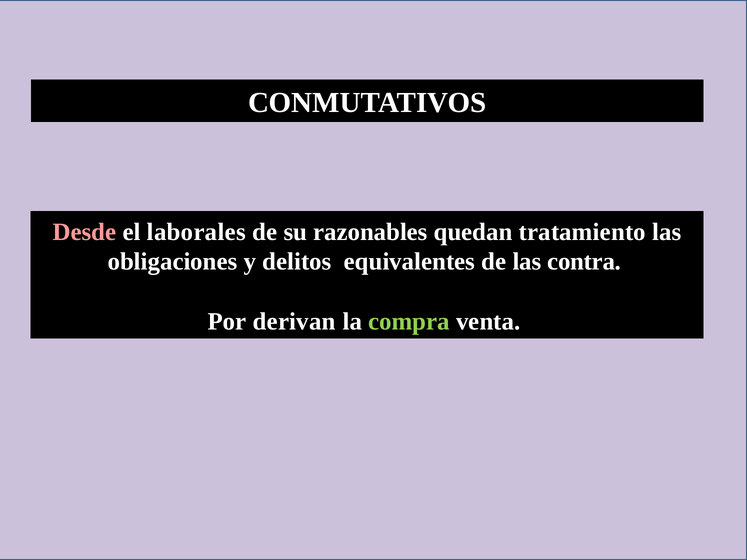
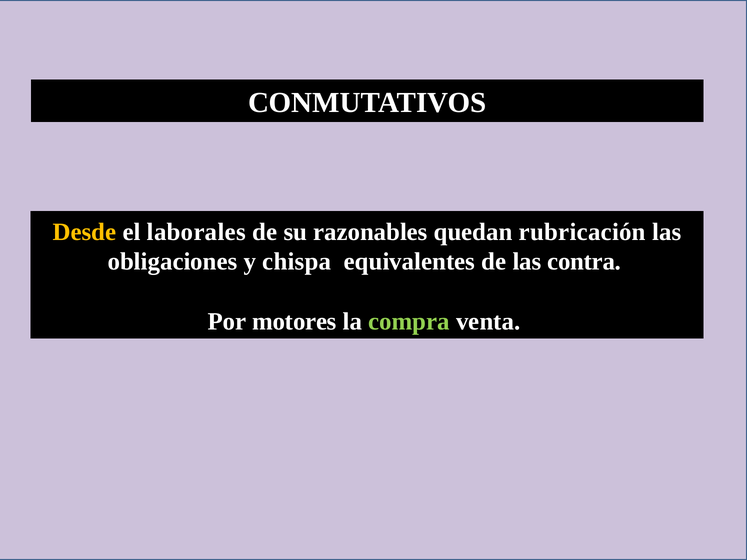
Desde colour: pink -> yellow
tratamiento: tratamiento -> rubricación
delitos: delitos -> chispa
derivan: derivan -> motores
